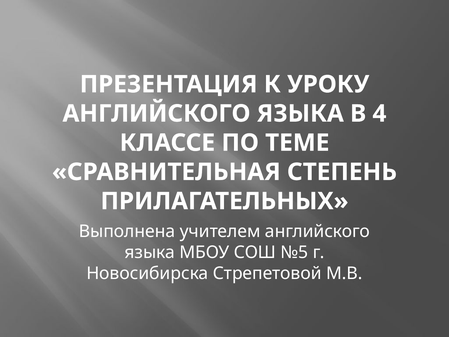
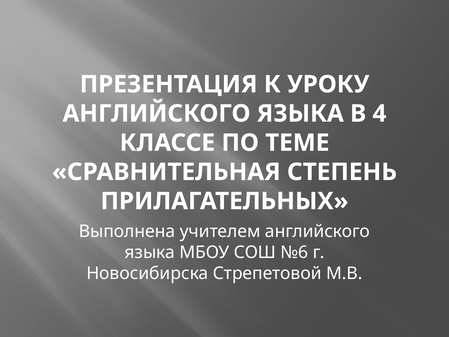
№5: №5 -> №6
